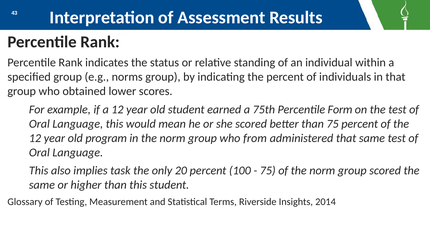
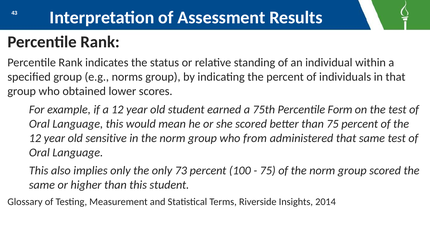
program: program -> sensitive
implies task: task -> only
20: 20 -> 73
